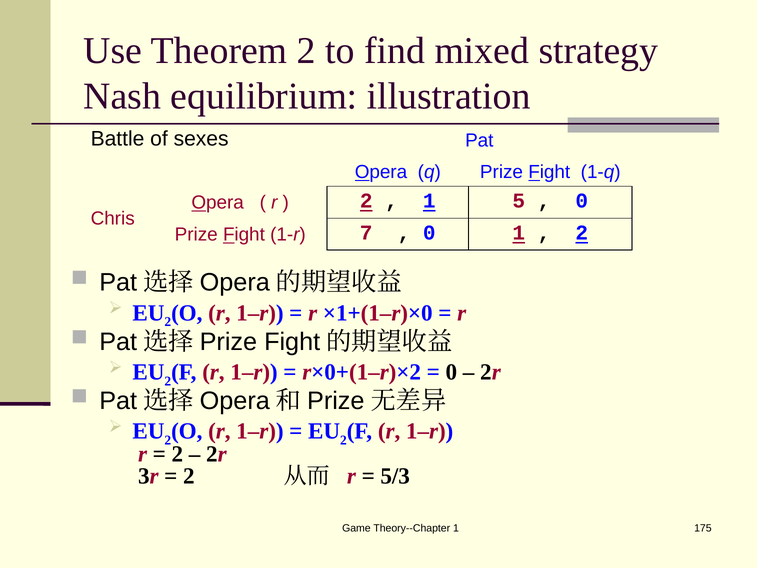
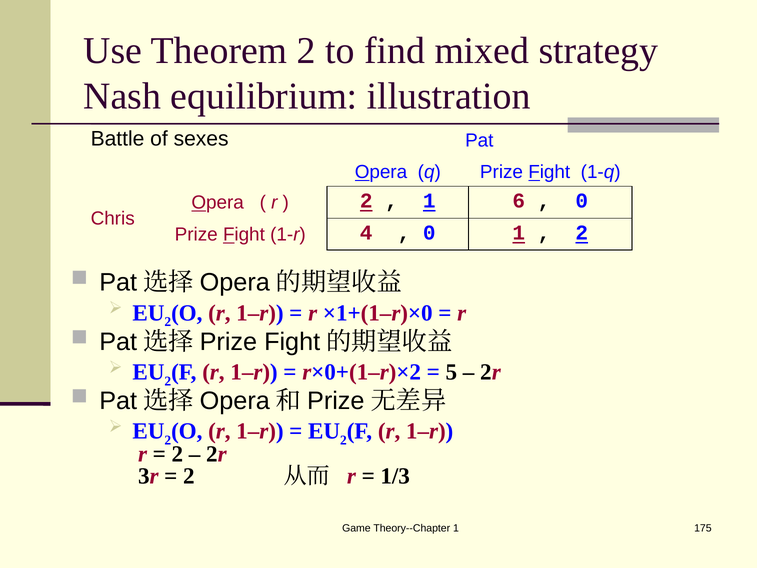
5: 5 -> 6
7: 7 -> 4
0 at (451, 372): 0 -> 5
5/3: 5/3 -> 1/3
